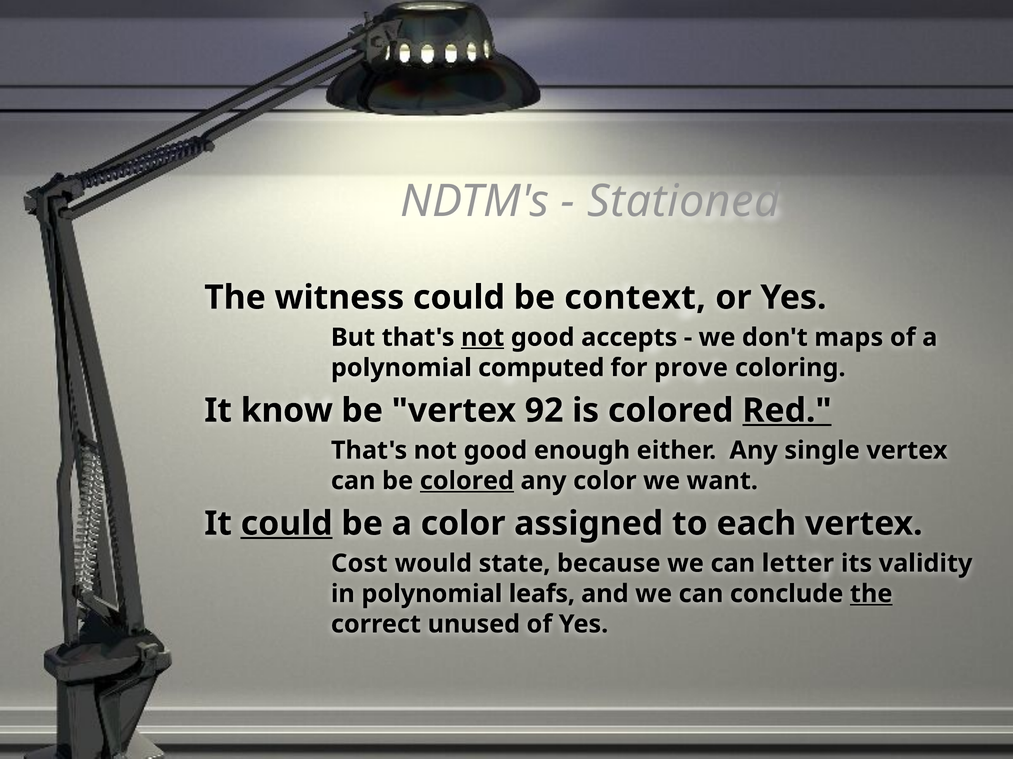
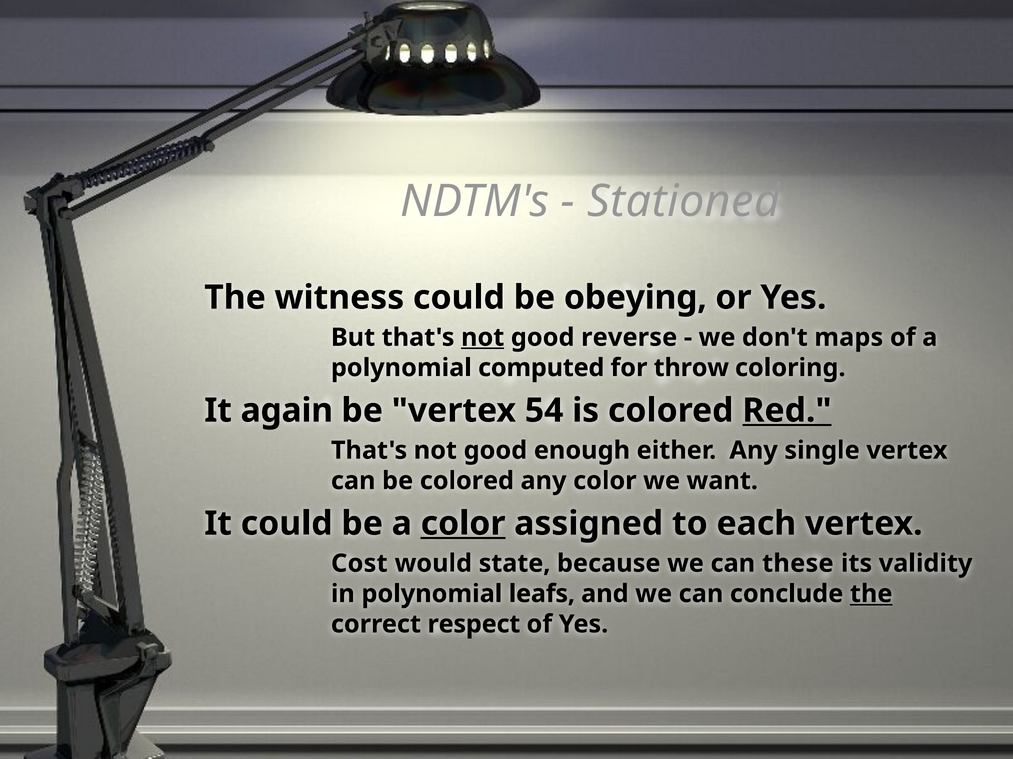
context: context -> obeying
accepts: accepts -> reverse
prove: prove -> throw
know: know -> again
92: 92 -> 54
colored at (467, 481) underline: present -> none
could at (287, 524) underline: present -> none
color at (463, 524) underline: none -> present
letter: letter -> these
unused: unused -> respect
